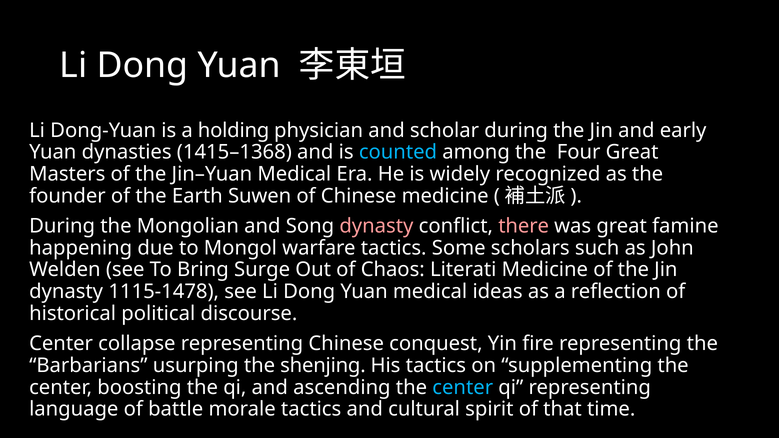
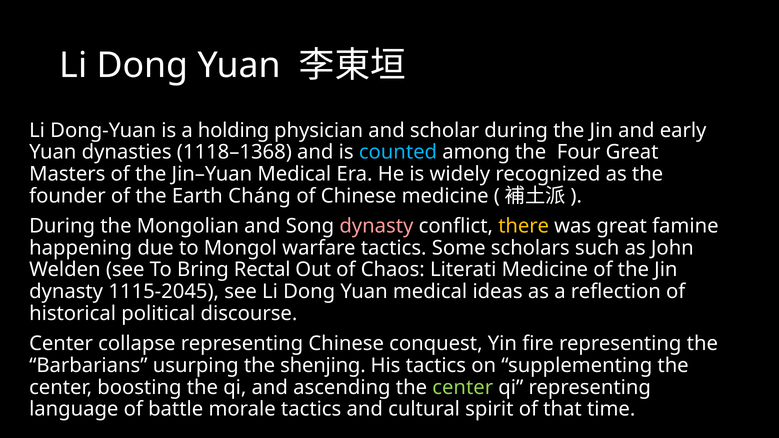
1415–1368: 1415–1368 -> 1118–1368
Suwen: Suwen -> Cháng
there colour: pink -> yellow
Surge: Surge -> Rectal
1115-1478: 1115-1478 -> 1115-2045
center at (463, 388) colour: light blue -> light green
